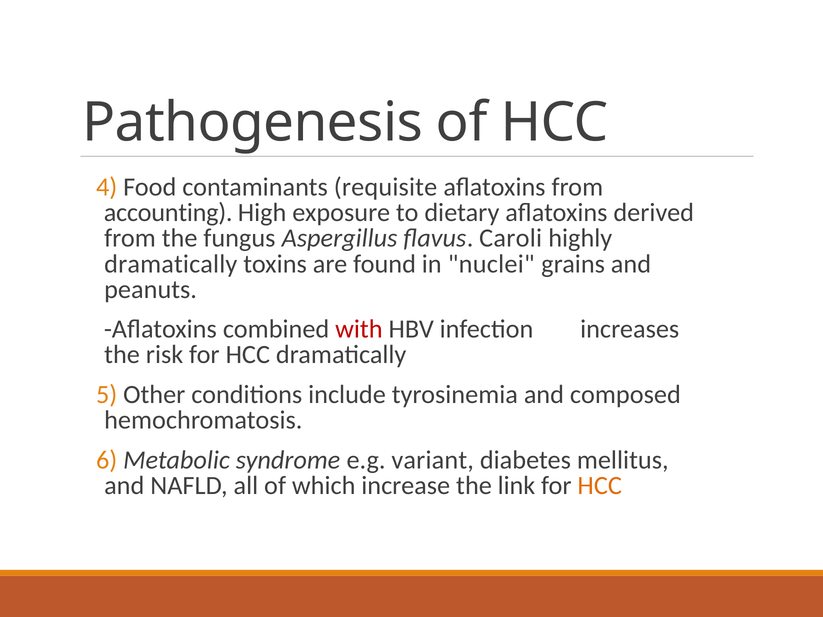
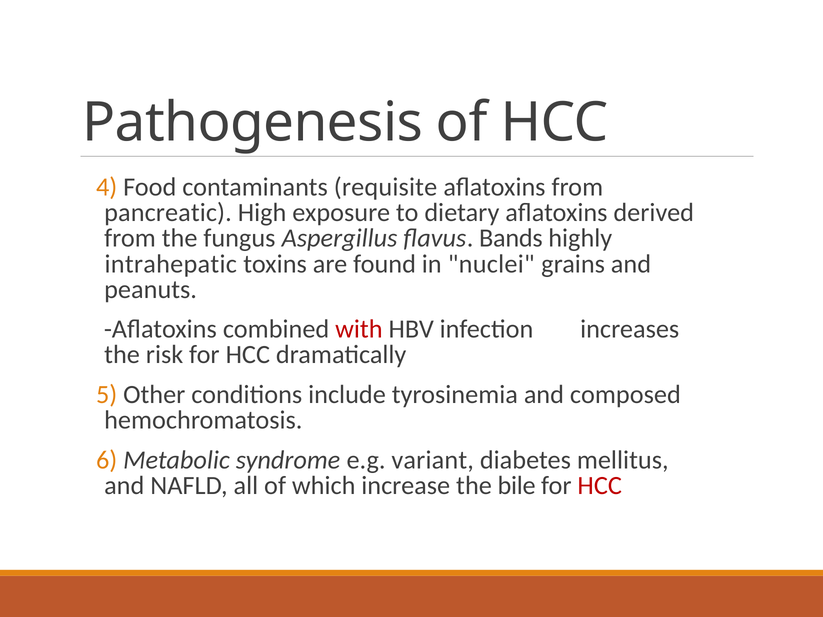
accounting: accounting -> pancreatic
Caroli: Caroli -> Bands
dramatically at (171, 264): dramatically -> intrahepatic
link: link -> bile
HCC at (600, 486) colour: orange -> red
